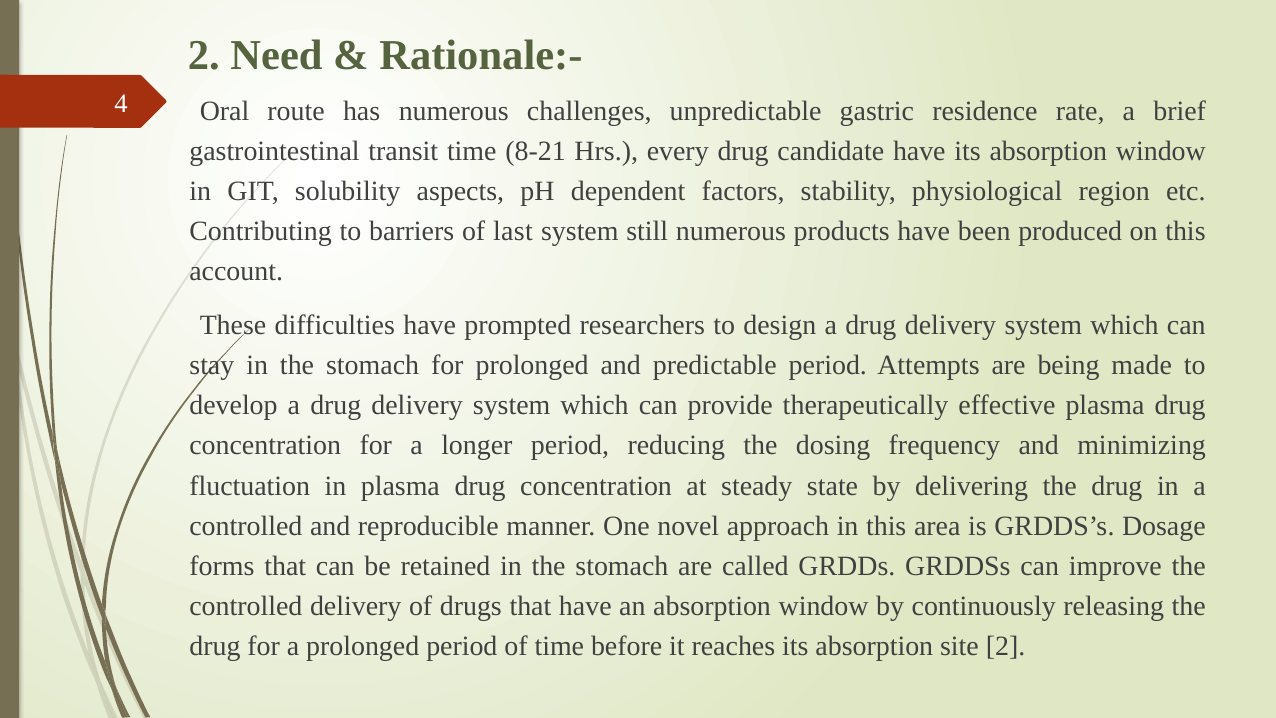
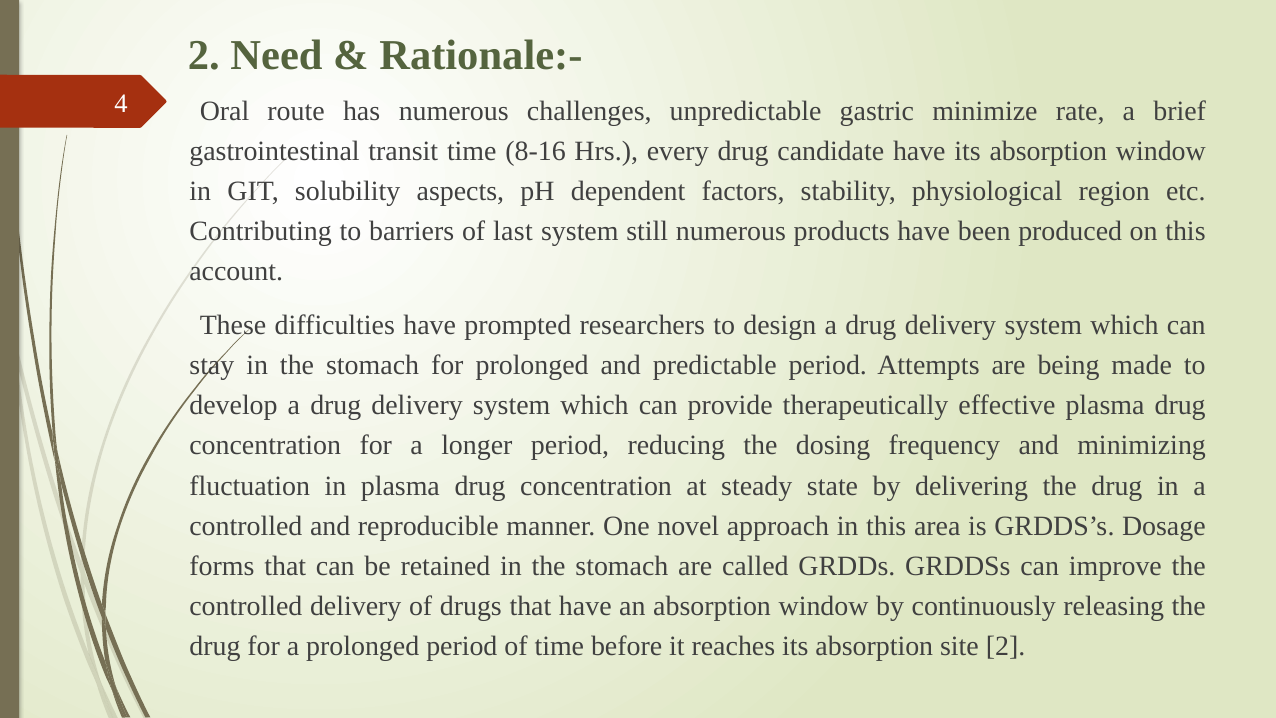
residence: residence -> minimize
8-21: 8-21 -> 8-16
